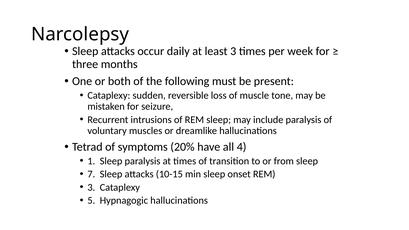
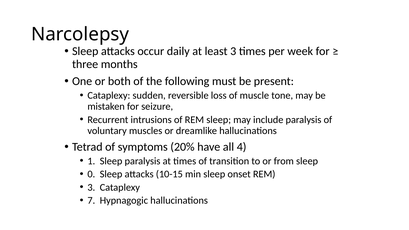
7: 7 -> 0
5: 5 -> 7
